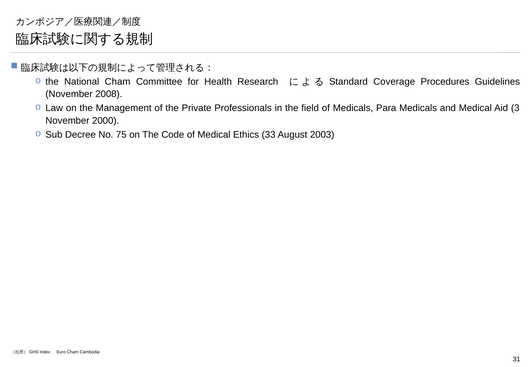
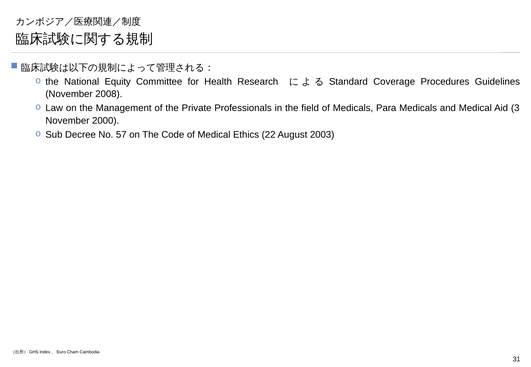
National Cham: Cham -> Equity
75: 75 -> 57
33: 33 -> 22
